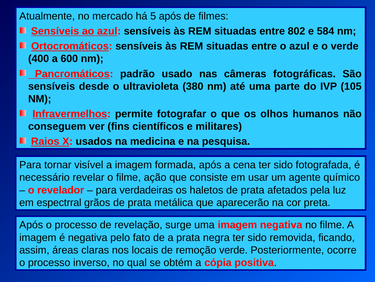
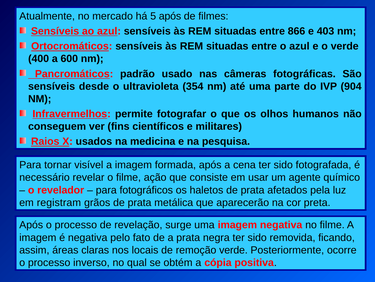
802: 802 -> 866
584: 584 -> 403
380: 380 -> 354
105: 105 -> 904
verdadeiras: verdadeiras -> fotográficos
espectrral: espectrral -> registram
